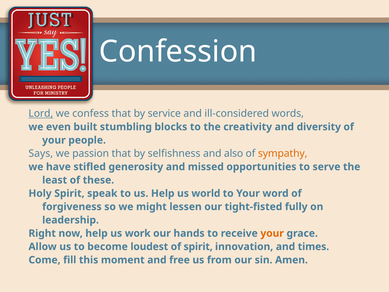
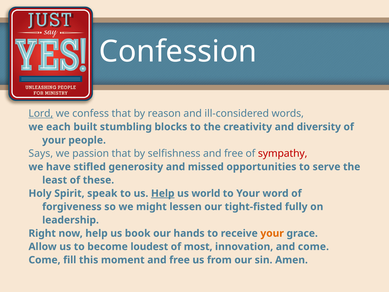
service: service -> reason
even: even -> each
selfishness and also: also -> free
sympathy colour: orange -> red
Help at (163, 193) underline: none -> present
work: work -> book
of spirit: spirit -> most
and times: times -> come
